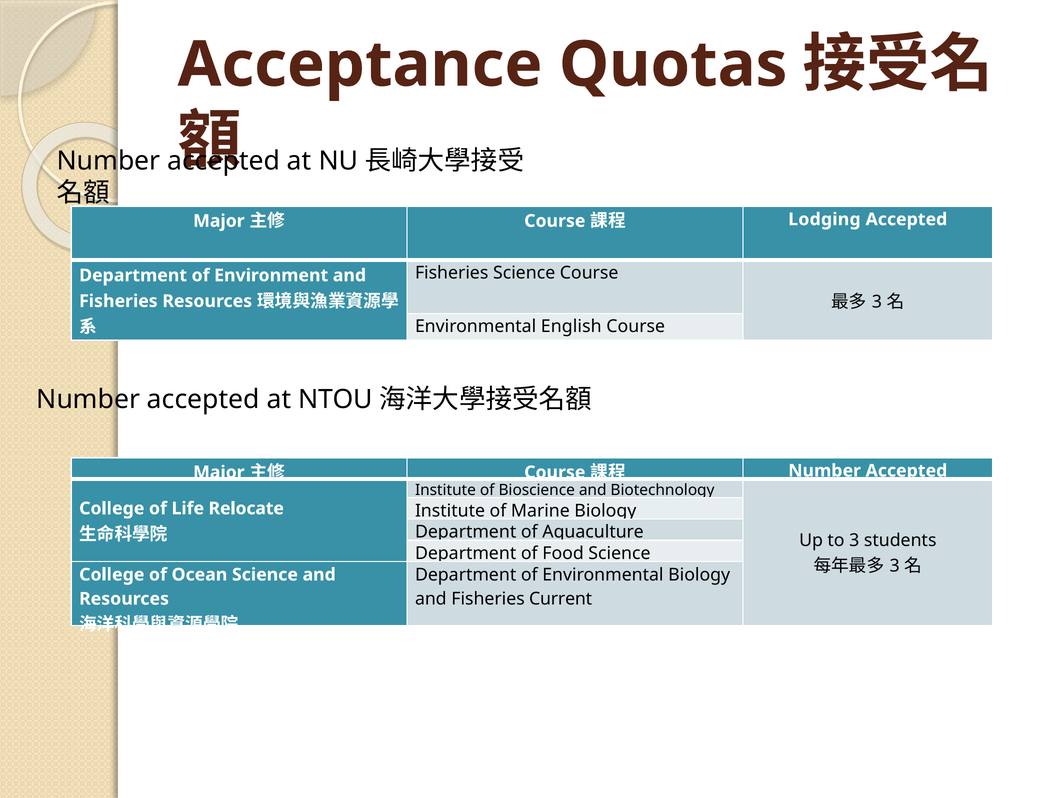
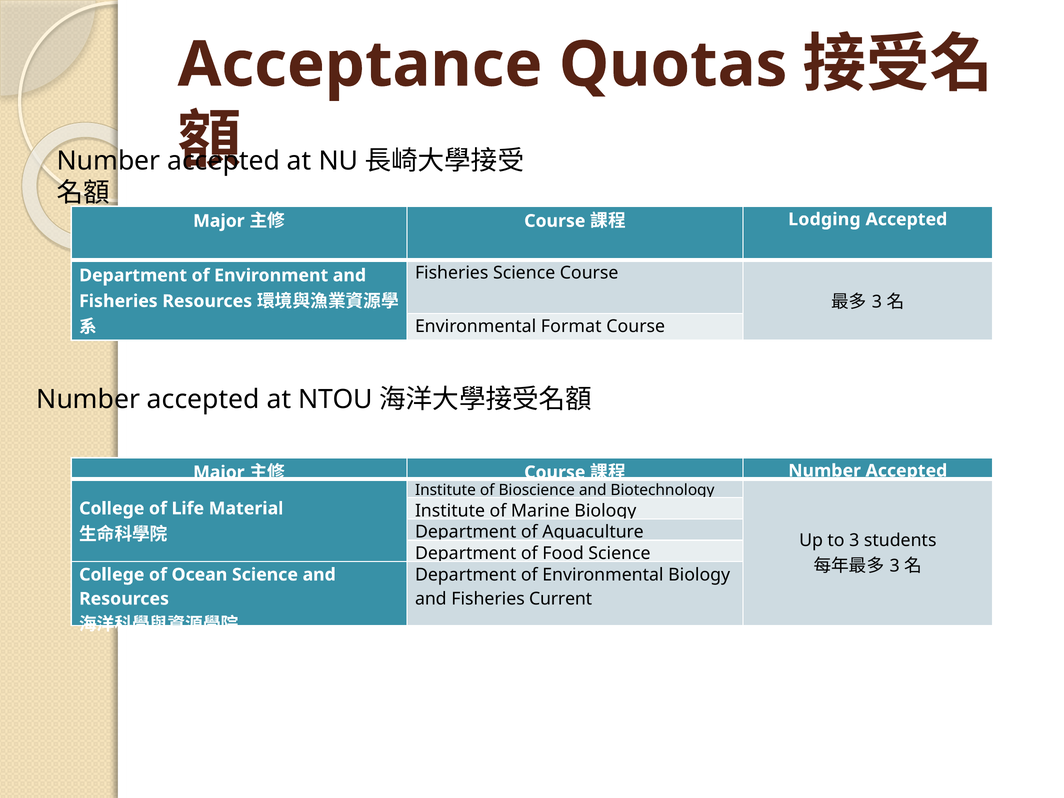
English: English -> Format
Relocate: Relocate -> Material
